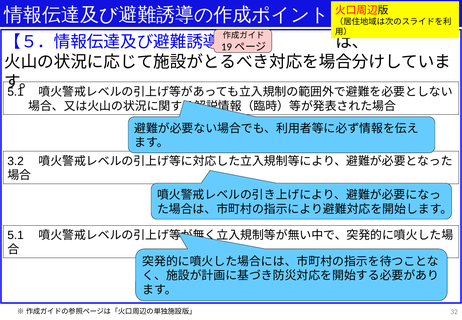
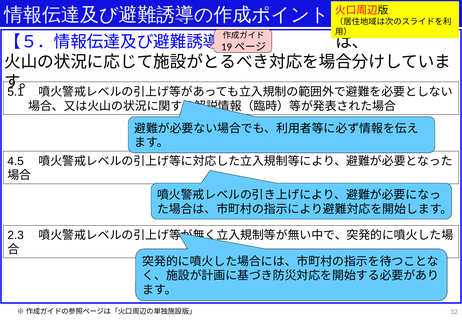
3.2: 3.2 -> 4.5
5.1 at (16, 235): 5.1 -> 2.3
